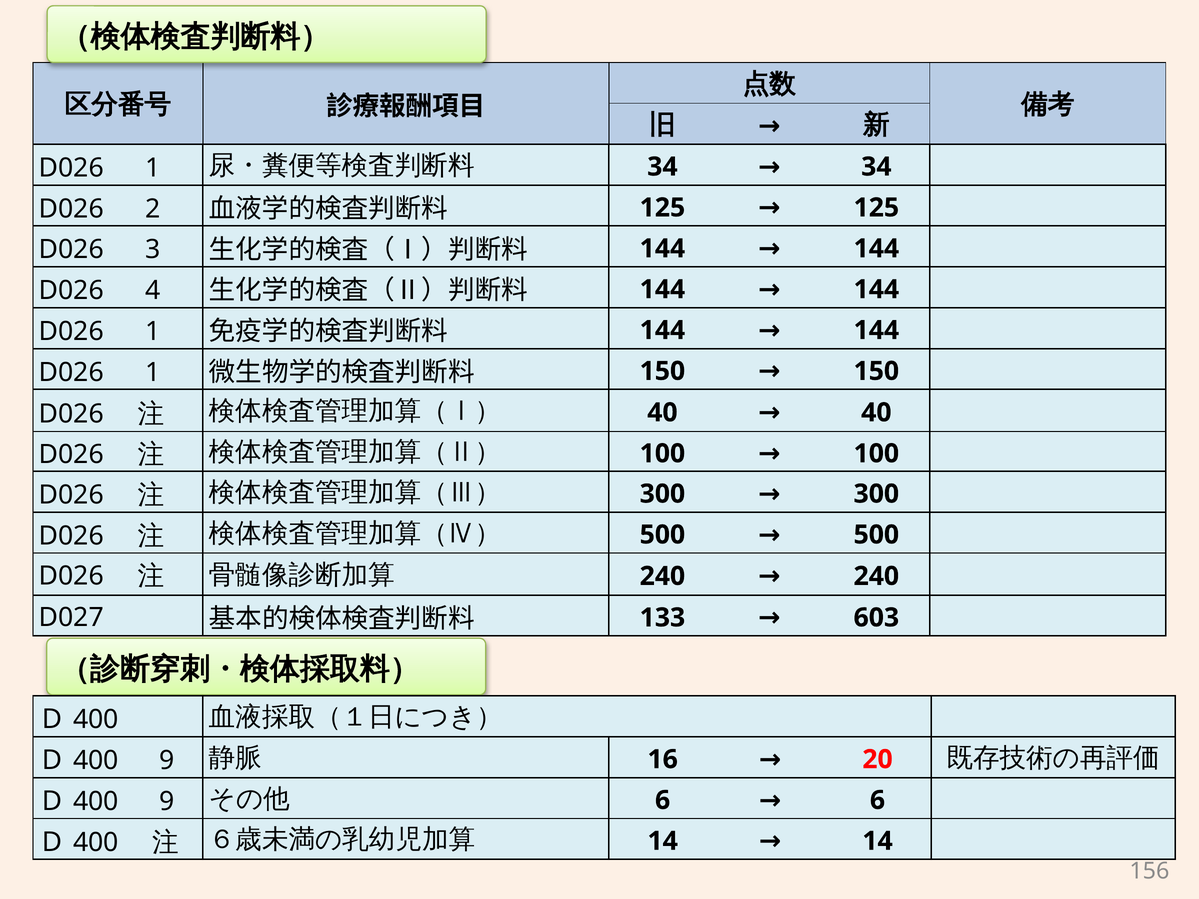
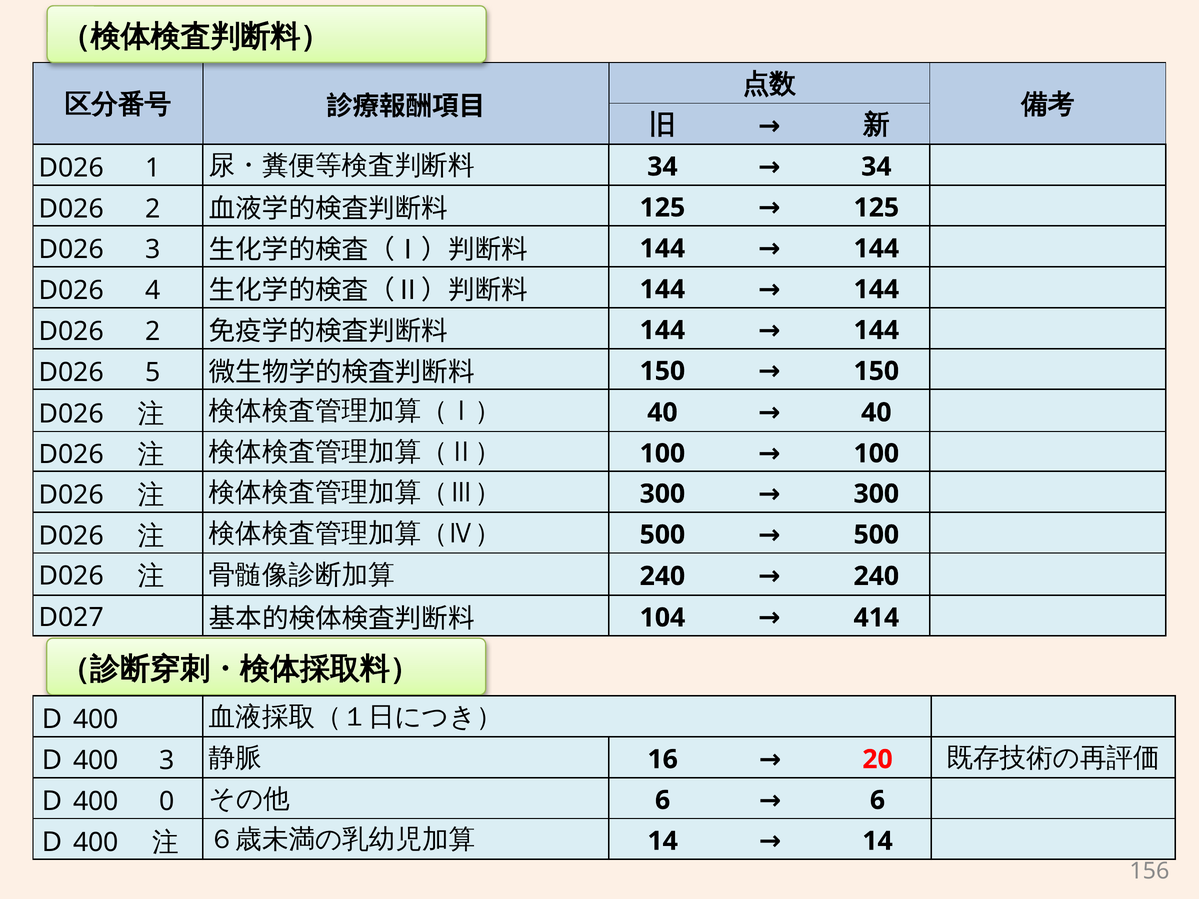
1 at (153, 332): 1 -> 2
1 at (153, 372): 1 -> 5
133: 133 -> 104
603: 603 -> 414
9 at (167, 761): 9 -> 3
9 at (167, 802): 9 -> 0
